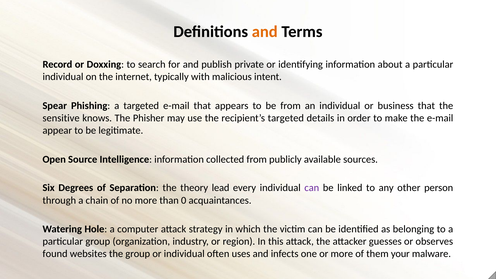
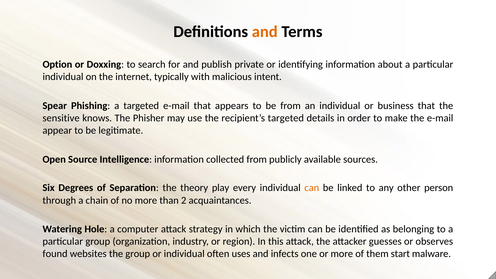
Record: Record -> Option
lead: lead -> play
can at (312, 188) colour: purple -> orange
0: 0 -> 2
your: your -> start
